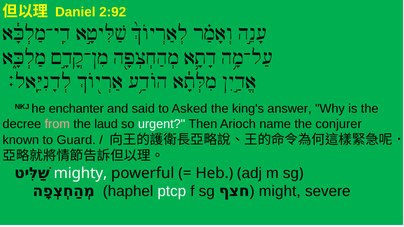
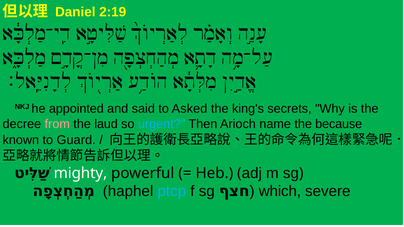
2:92: 2:92 -> 2:19
enchanter: enchanter -> appointed
answer: answer -> secrets
urgent colour: white -> light blue
conjurer: conjurer -> because
ptcp colour: white -> light blue
might: might -> which
